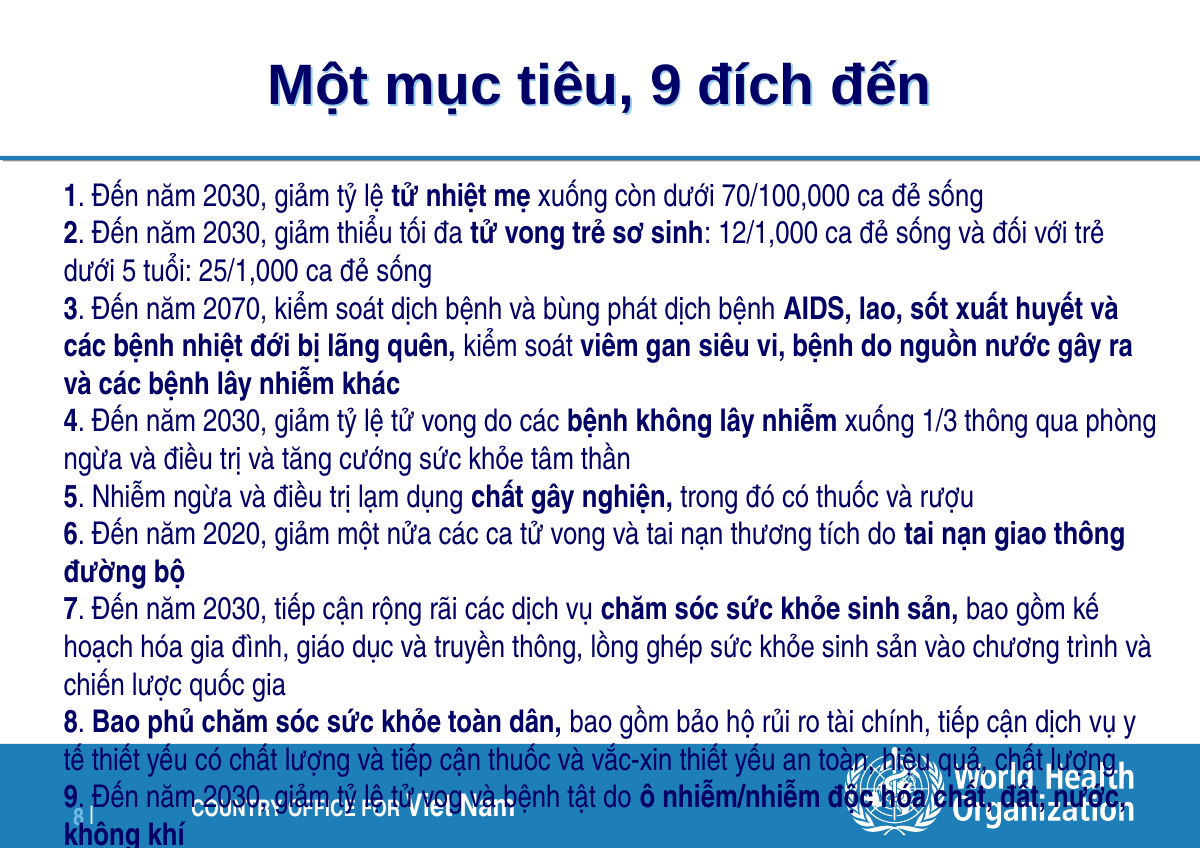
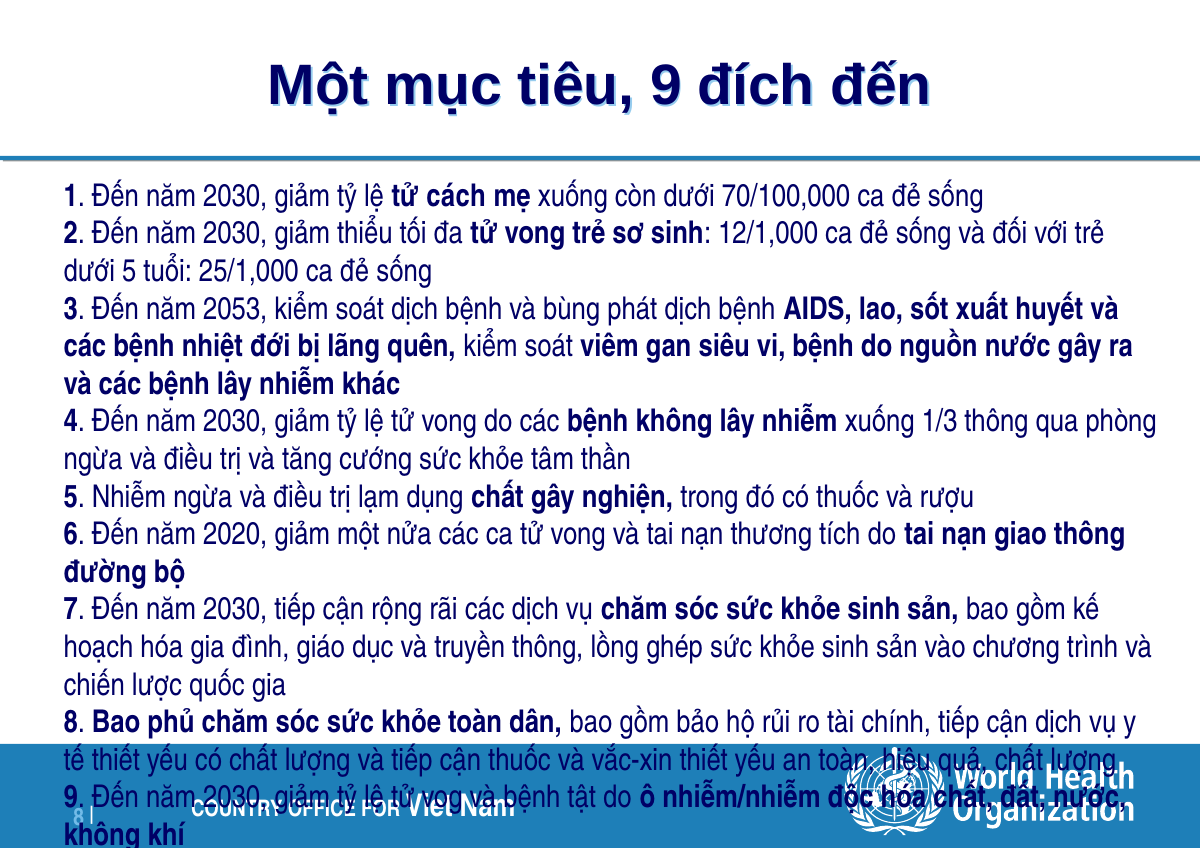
tử nhiệt: nhiệt -> cách
2070: 2070 -> 2053
